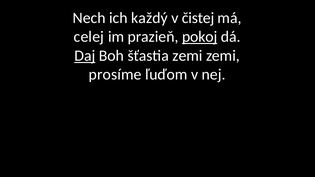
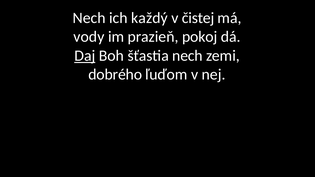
celej: celej -> vody
pokoj underline: present -> none
šťastia zemi: zemi -> nech
prosíme: prosíme -> dobrého
